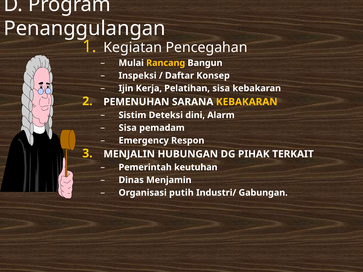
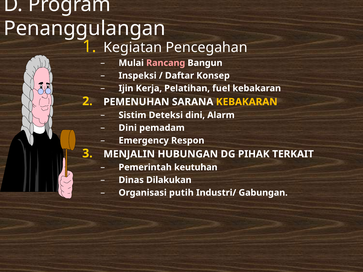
Rancang colour: yellow -> pink
Pelatihan sisa: sisa -> fuel
Sisa at (128, 128): Sisa -> Dini
Menjamin: Menjamin -> Dilakukan
